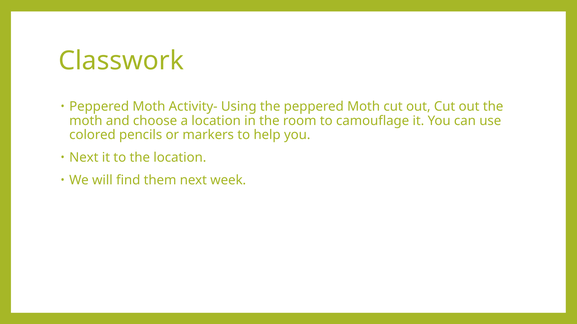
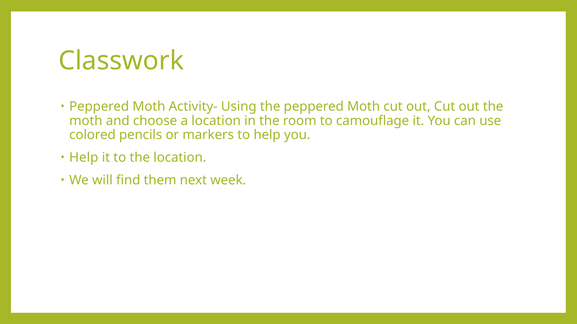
Next at (84, 158): Next -> Help
